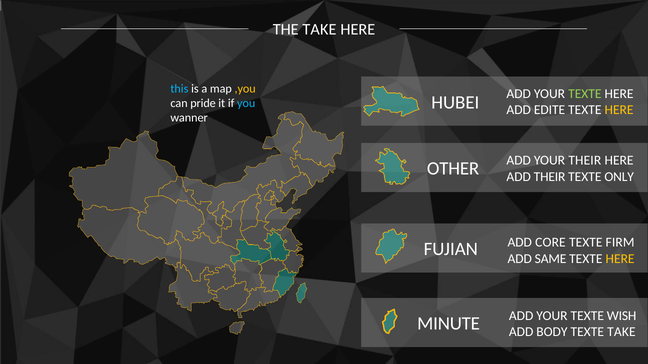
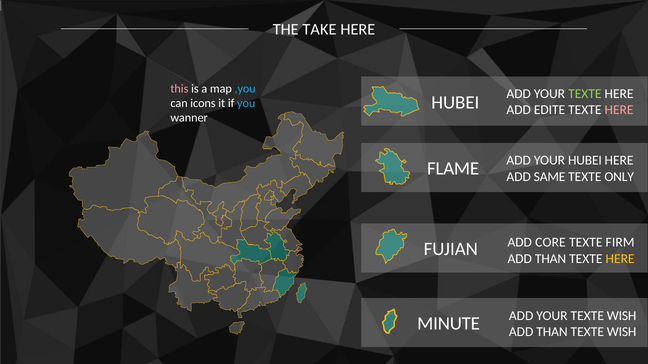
this colour: light blue -> pink
,you colour: yellow -> light blue
pride: pride -> icons
HERE at (619, 110) colour: yellow -> pink
YOUR THEIR: THEIR -> HUBEI
OTHER: OTHER -> FLAME
ADD THEIR: THEIR -> SAME
SAME at (551, 259): SAME -> THAN
BODY at (552, 332): BODY -> THAN
TAKE at (621, 332): TAKE -> WISH
